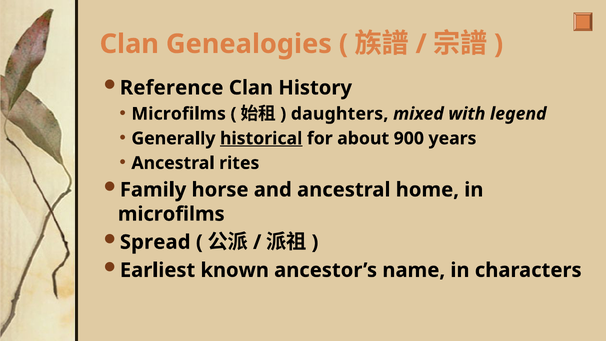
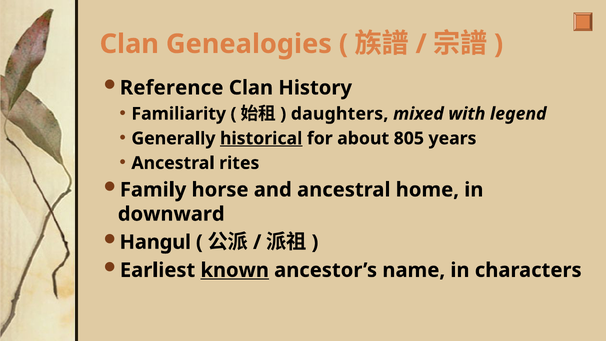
Microfilms at (179, 114): Microfilms -> Familiarity
900: 900 -> 805
microfilms at (171, 214): microfilms -> downward
Spread: Spread -> Hangul
known underline: none -> present
